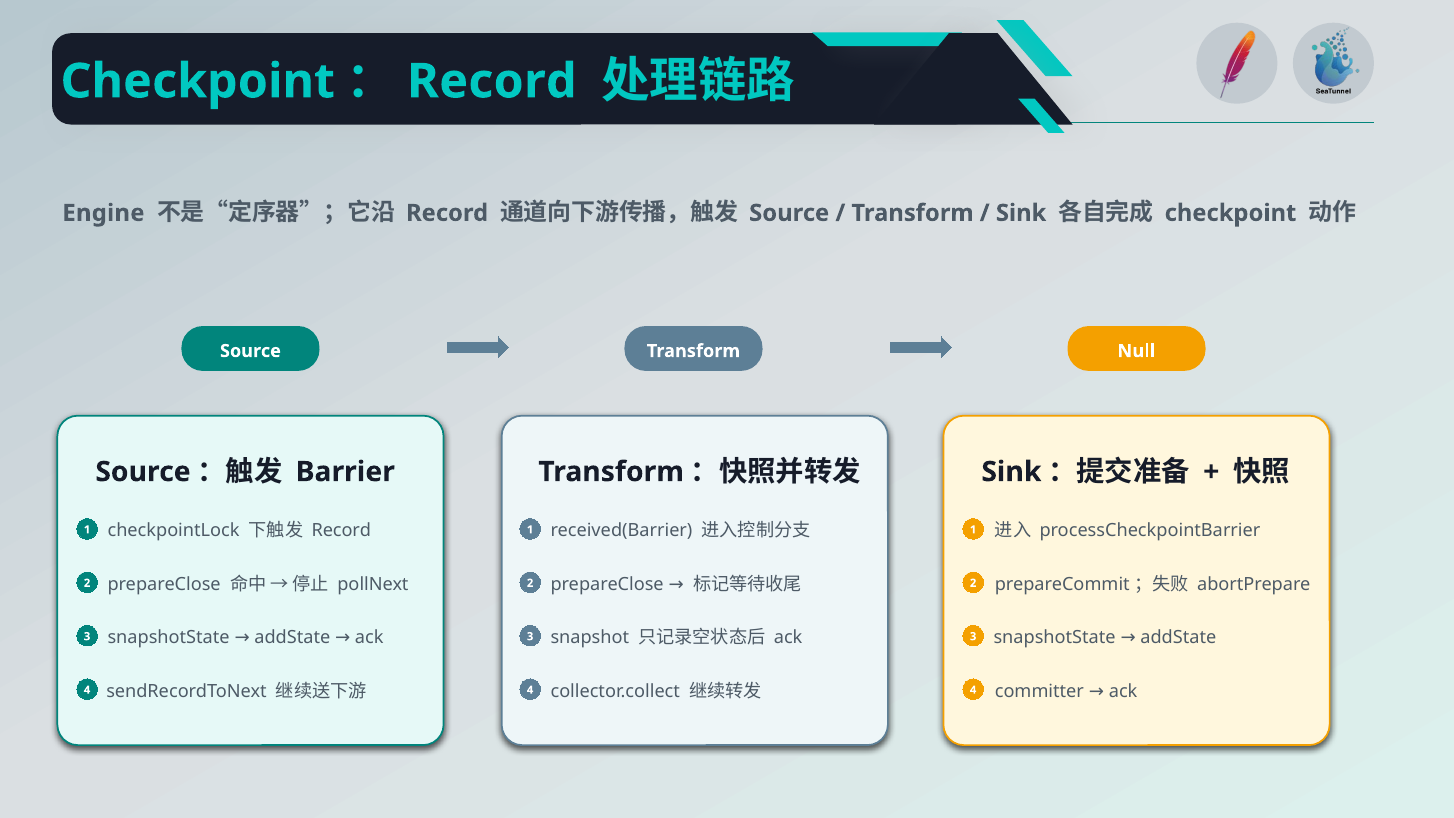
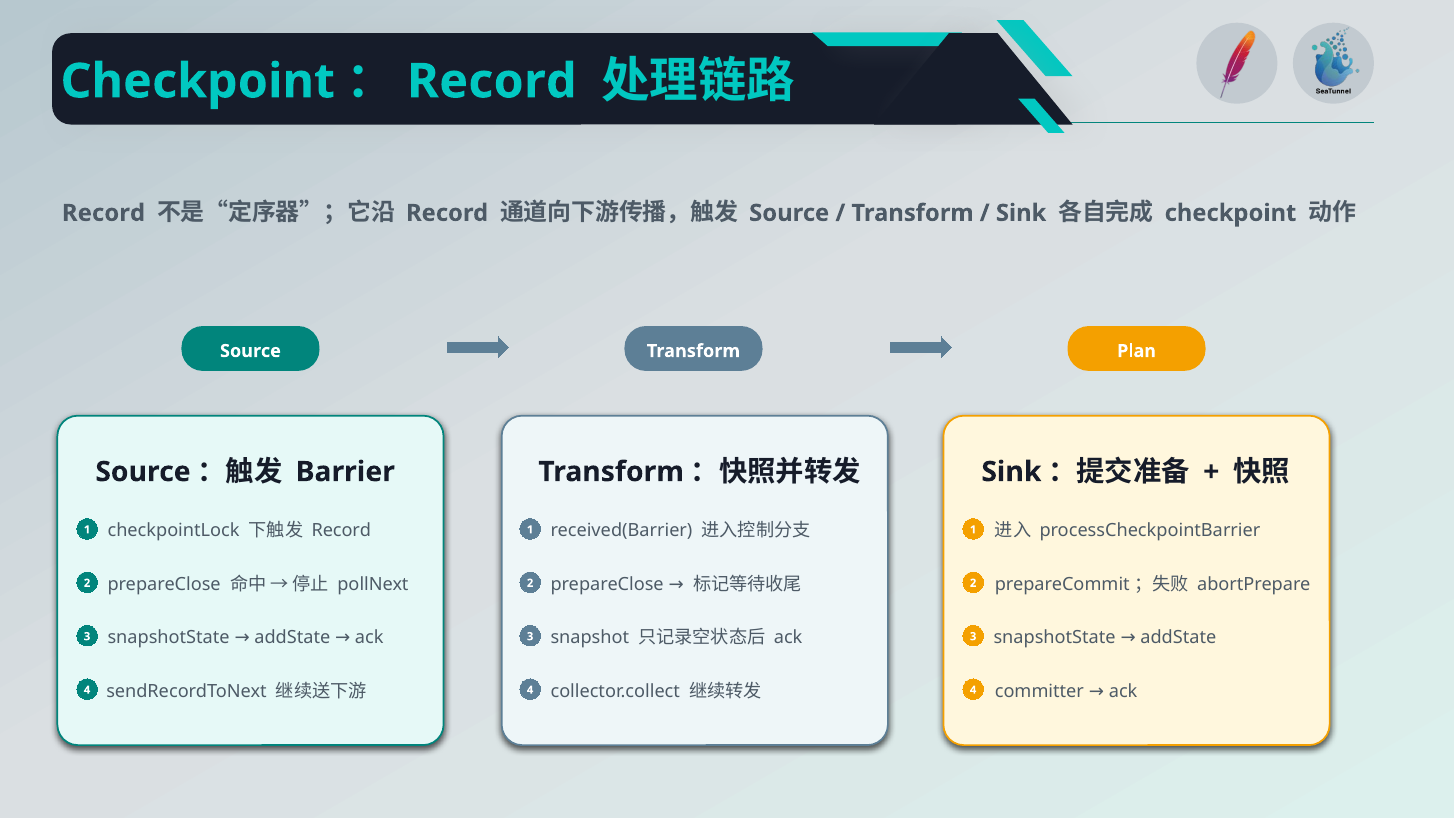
Engine at (103, 213): Engine -> Record
Null: Null -> Plan
